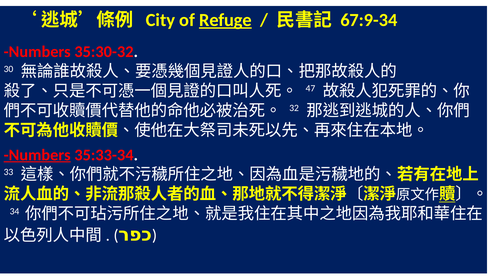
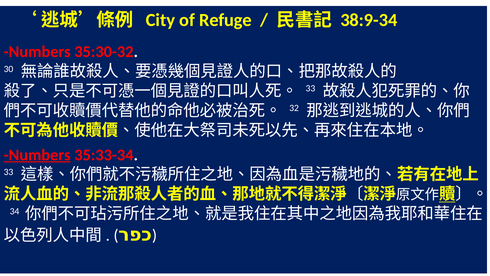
Refuge underline: present -> none
67:9-34: 67:9-34 -> 38:9-34
47 at (310, 88): 47 -> 33
